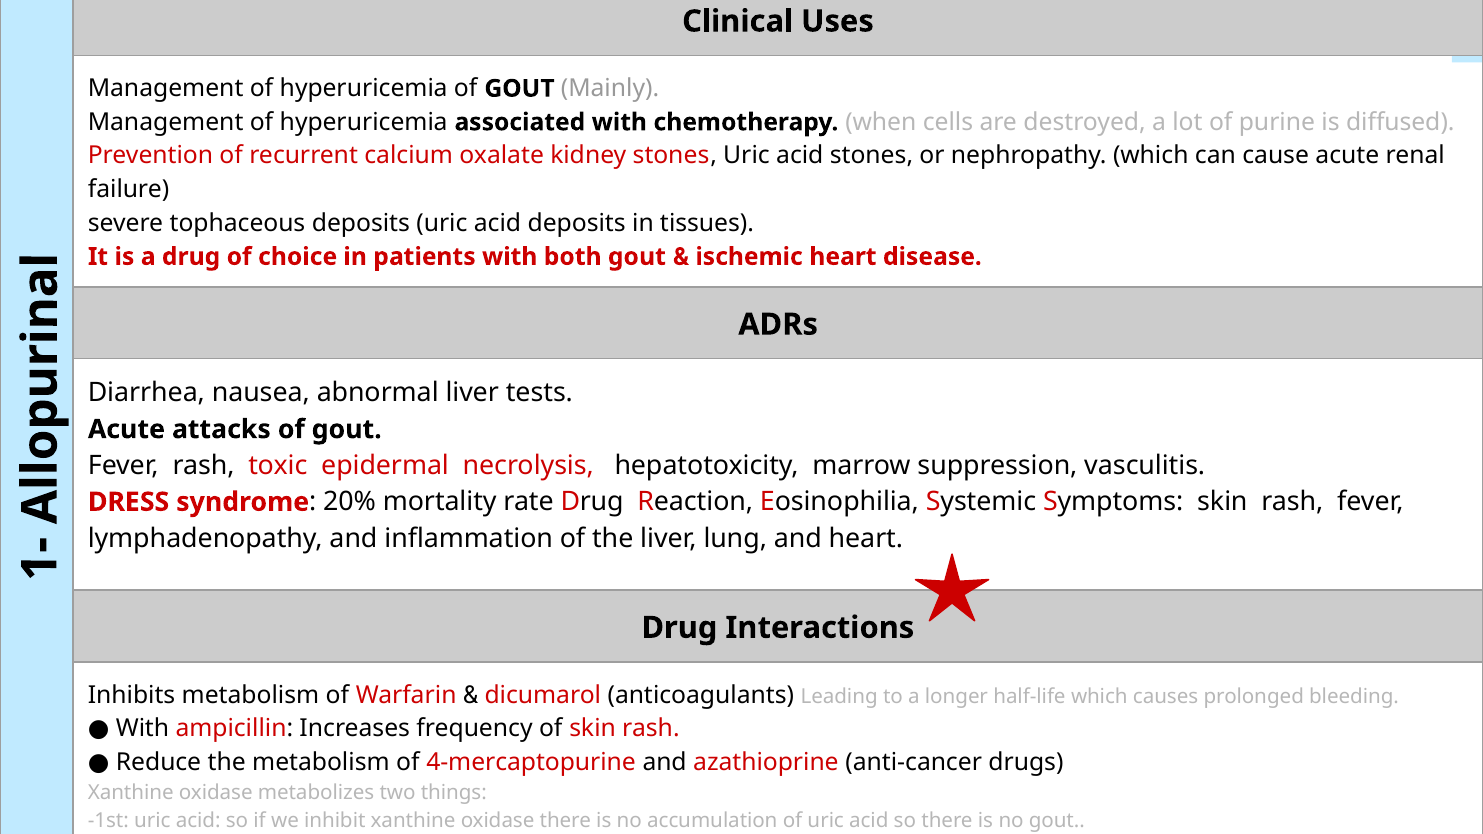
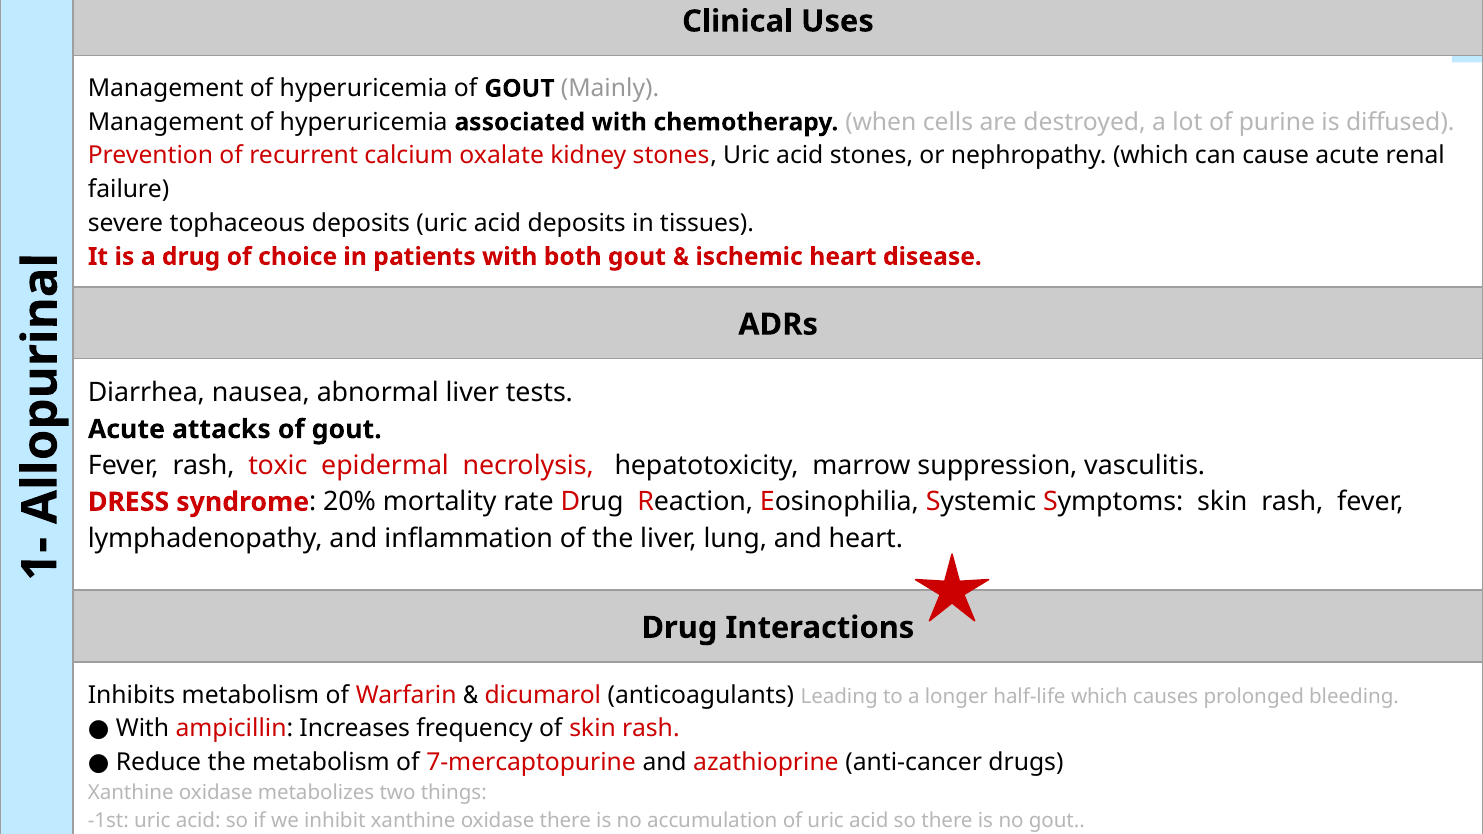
4-mercaptopurine: 4-mercaptopurine -> 7-mercaptopurine
